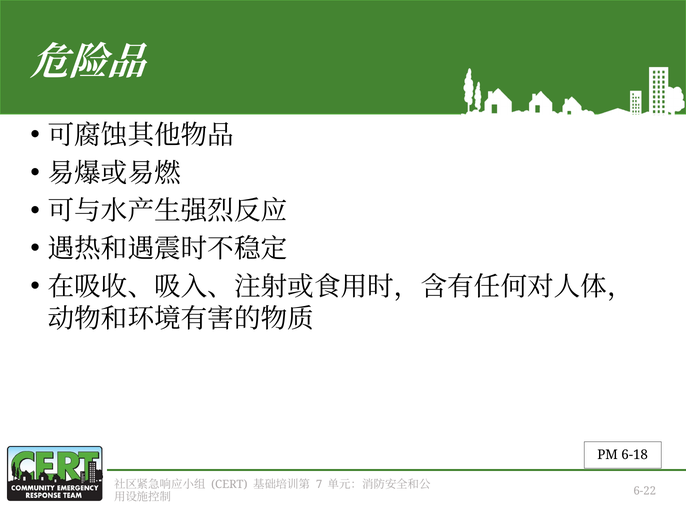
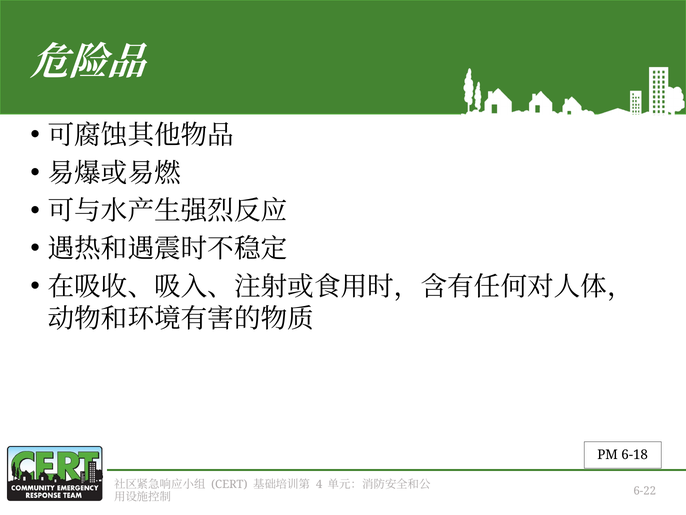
7: 7 -> 4
